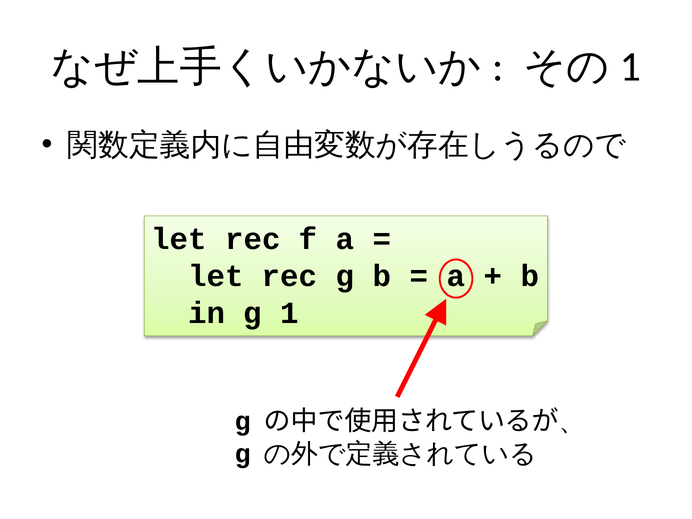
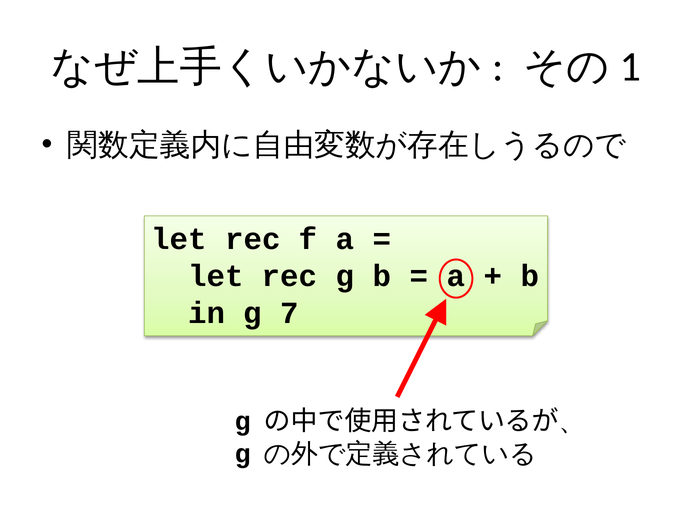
1: 1 -> 7
